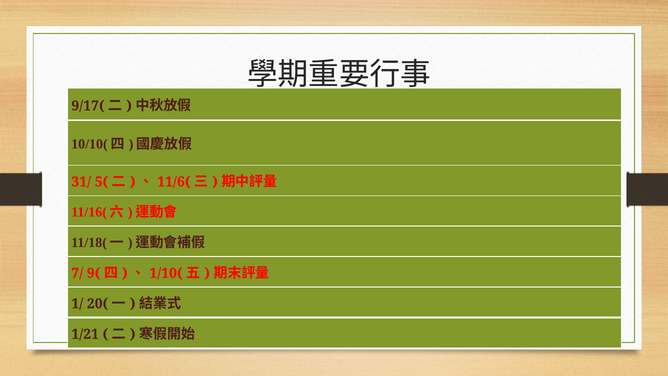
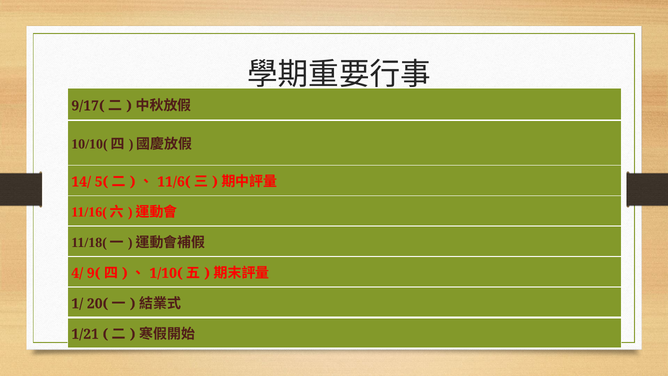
31/: 31/ -> 14/
7/: 7/ -> 4/
